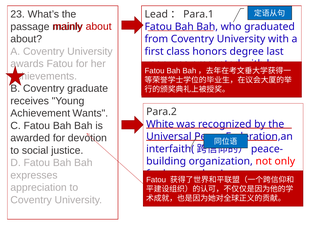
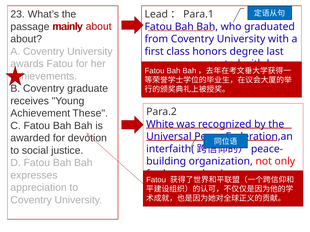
Wants: Wants -> These
